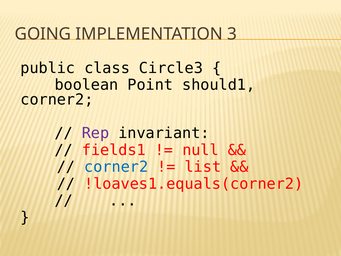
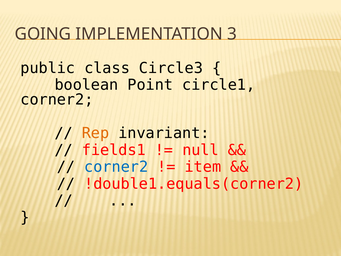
should1: should1 -> circle1
Rep colour: purple -> orange
list: list -> item
!loaves1.equals(corner2: !loaves1.equals(corner2 -> !double1.equals(corner2
